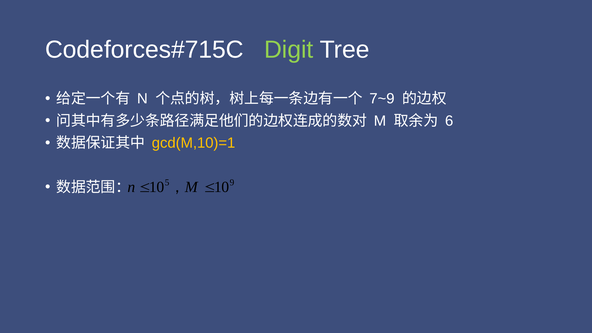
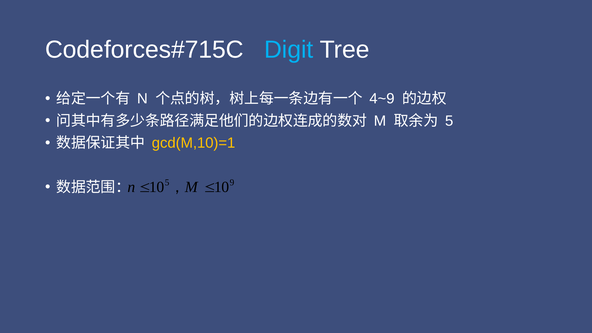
Digit colour: light green -> light blue
7~9: 7~9 -> 4~9
6 at (449, 121): 6 -> 5
